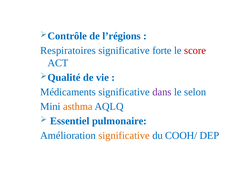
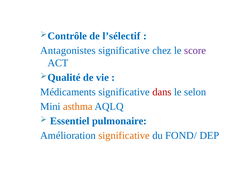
l’régions: l’régions -> l’sélectif
Respiratoires: Respiratoires -> Antagonistes
forte: forte -> chez
score colour: red -> purple
dans colour: purple -> red
COOH/: COOH/ -> FOND/
